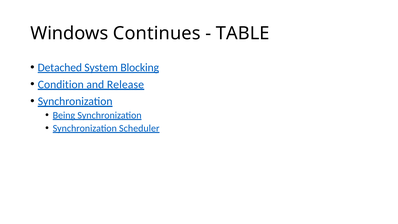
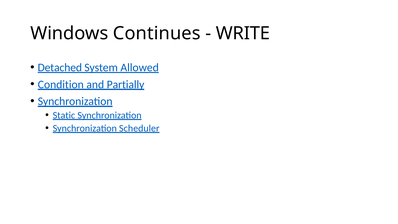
TABLE: TABLE -> WRITE
Blocking: Blocking -> Allowed
Release: Release -> Partially
Being: Being -> Static
